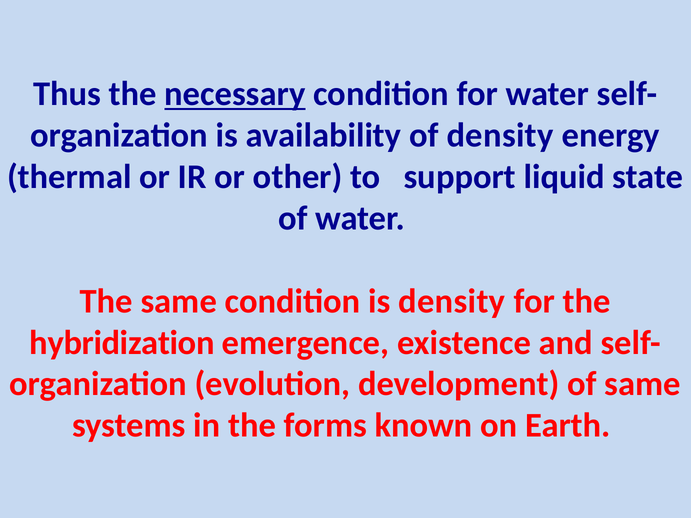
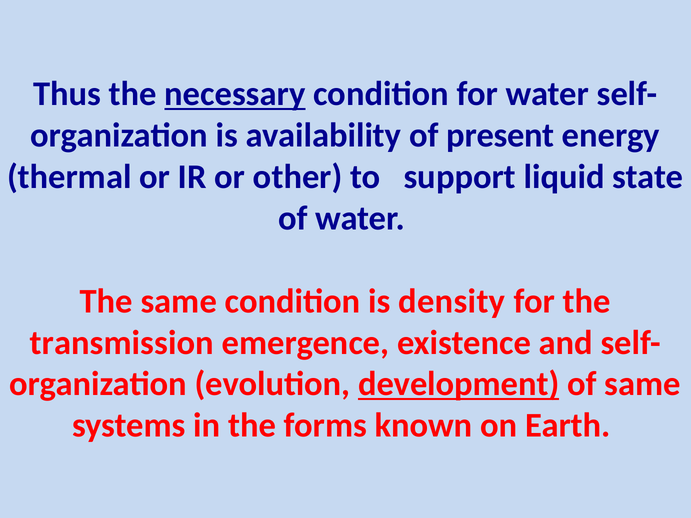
of density: density -> present
hybridization: hybridization -> transmission
development underline: none -> present
